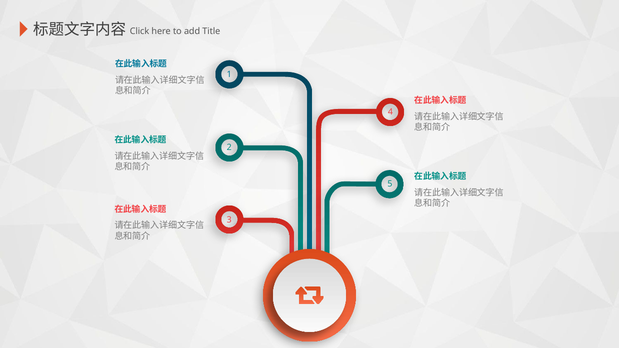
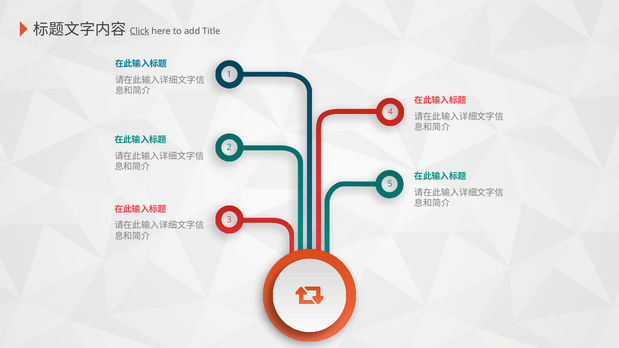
Click underline: none -> present
